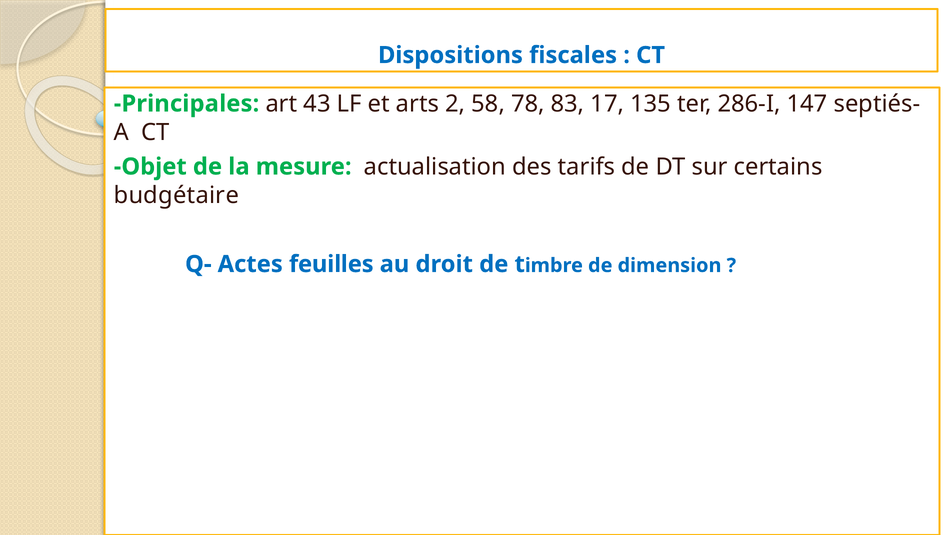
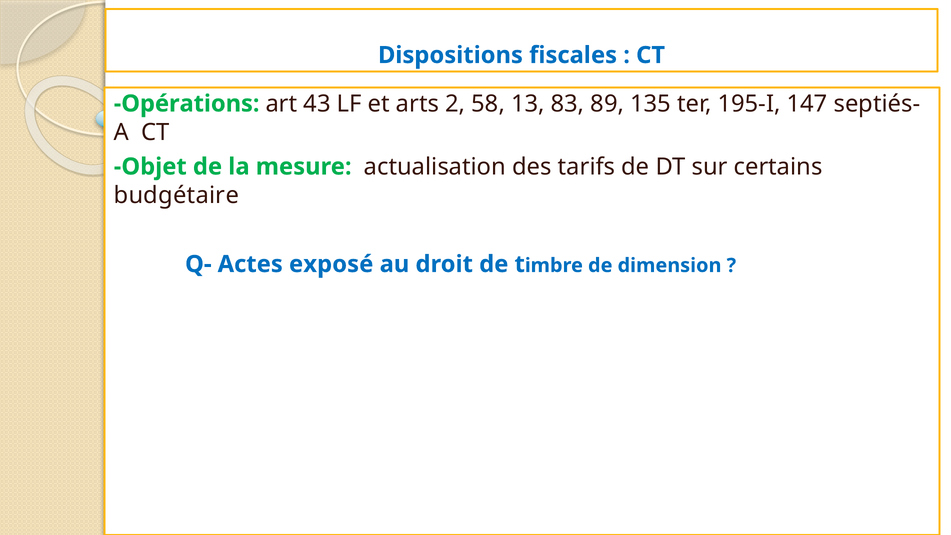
Principales: Principales -> Opérations
78: 78 -> 13
17: 17 -> 89
286-I: 286-I -> 195-I
feuilles: feuilles -> exposé
